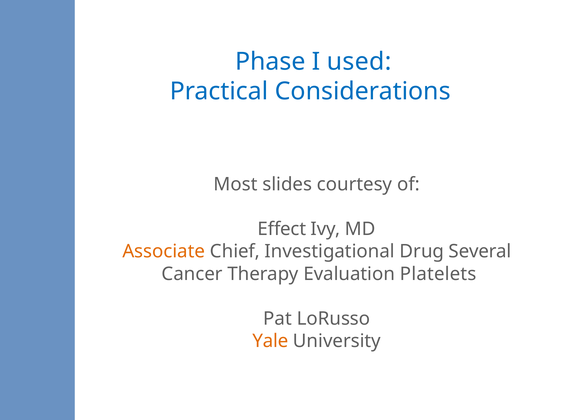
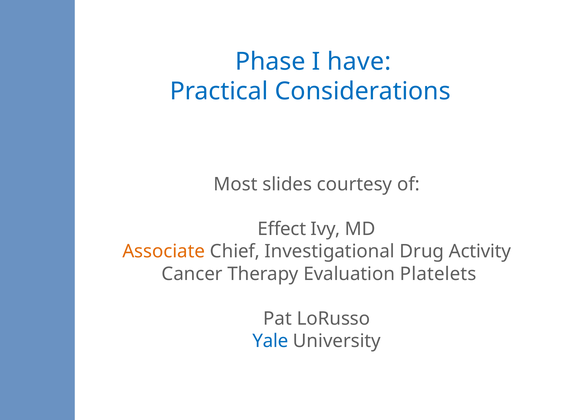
used: used -> have
Several: Several -> Activity
Yale colour: orange -> blue
